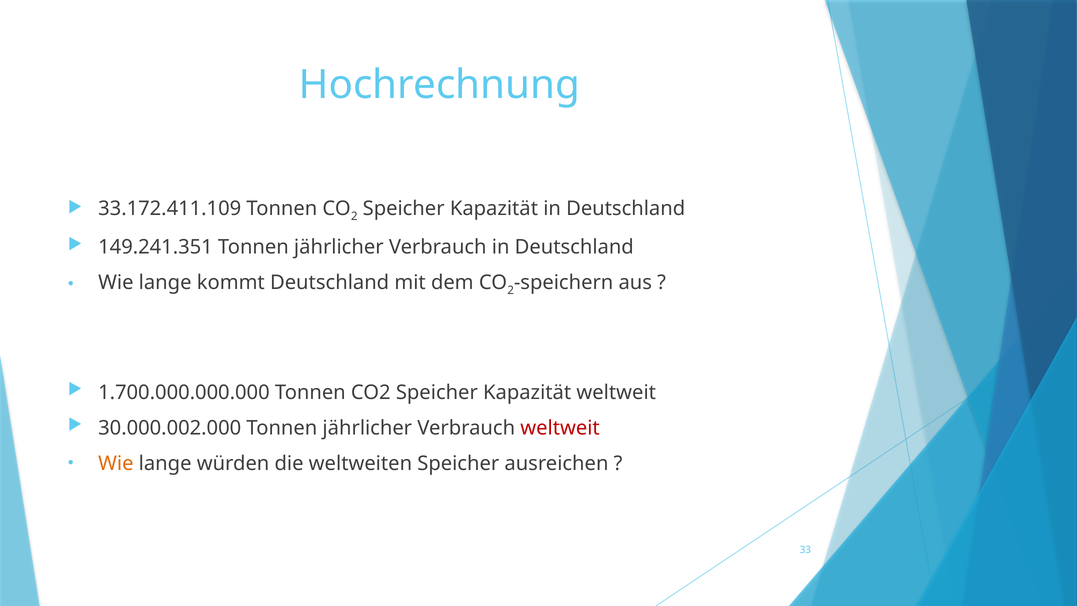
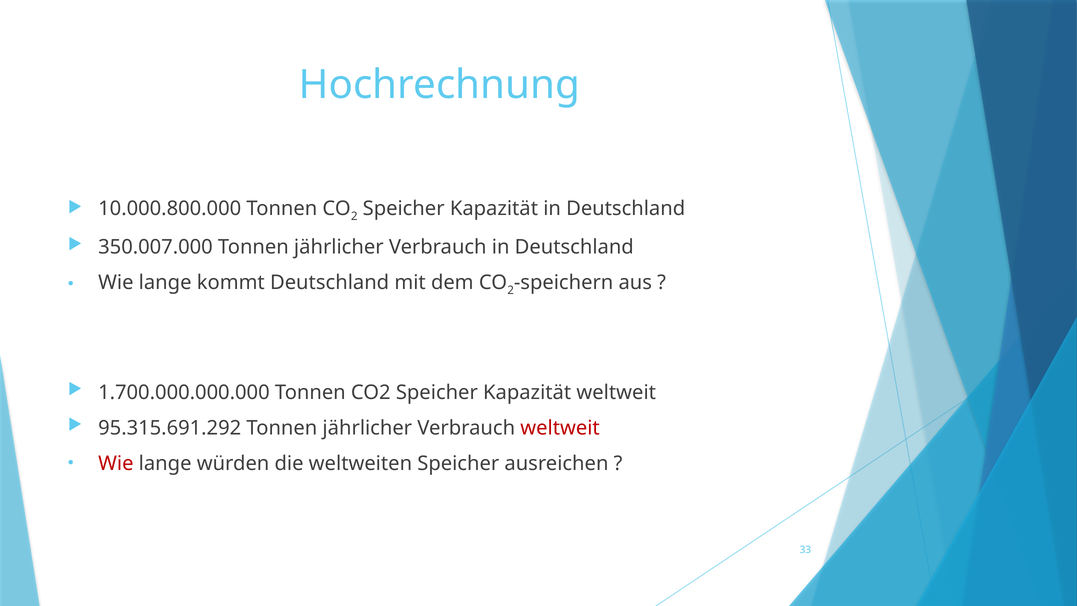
33.172.411.109: 33.172.411.109 -> 10.000.800.000
149.241.351: 149.241.351 -> 350.007.000
30.000.002.000: 30.000.002.000 -> 95.315.691.292
Wie at (116, 463) colour: orange -> red
